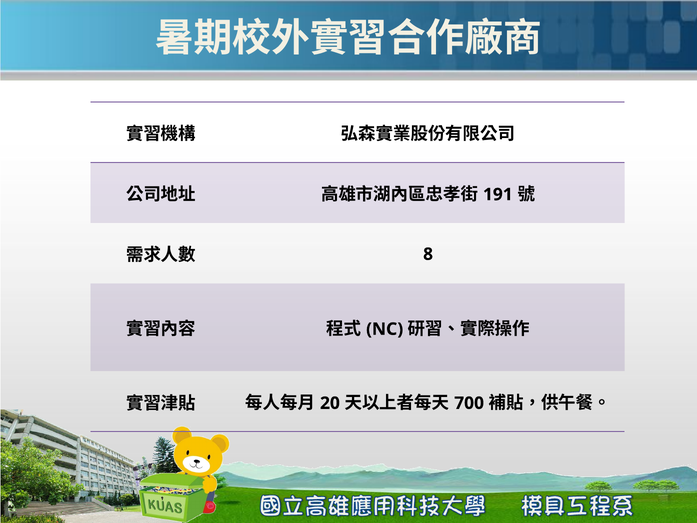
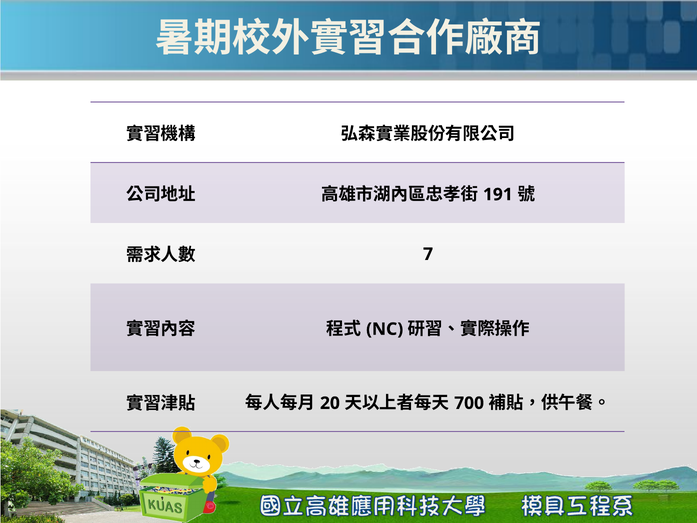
8: 8 -> 7
